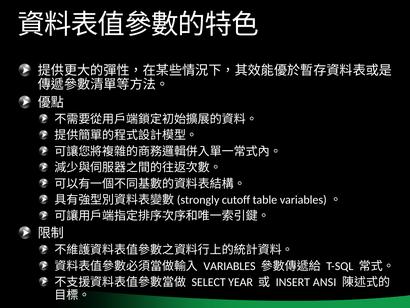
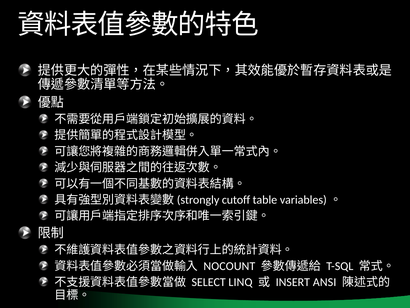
VARIABLES: VARIABLES -> NOCOUNT
YEAR: YEAR -> LINQ
